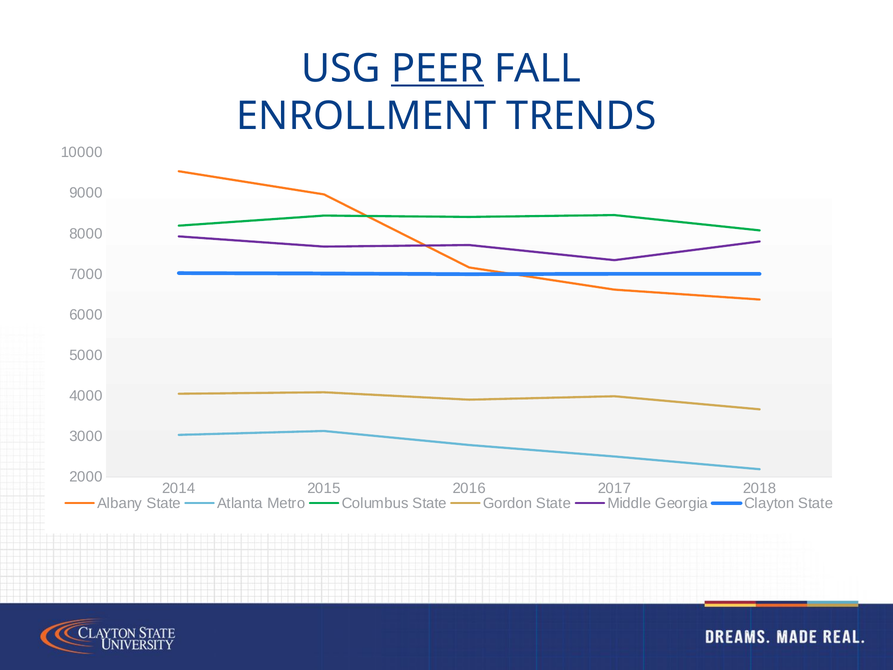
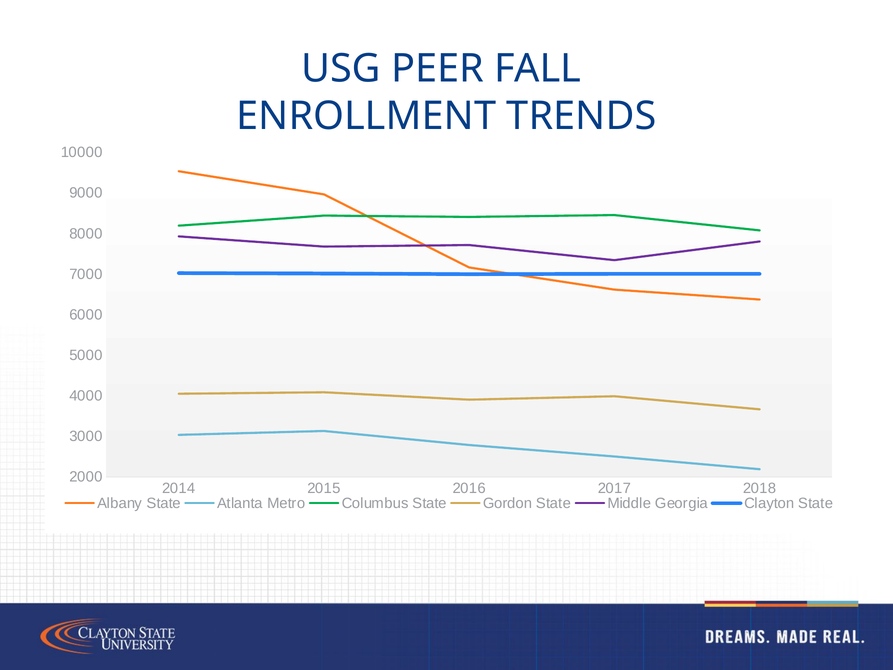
PEER underline: present -> none
